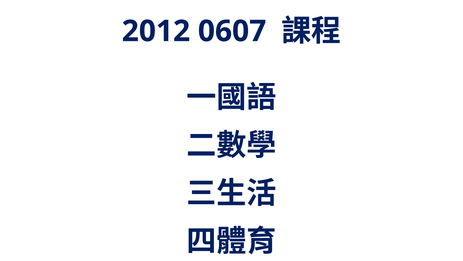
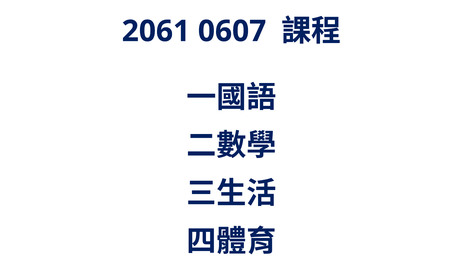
2012: 2012 -> 2061
